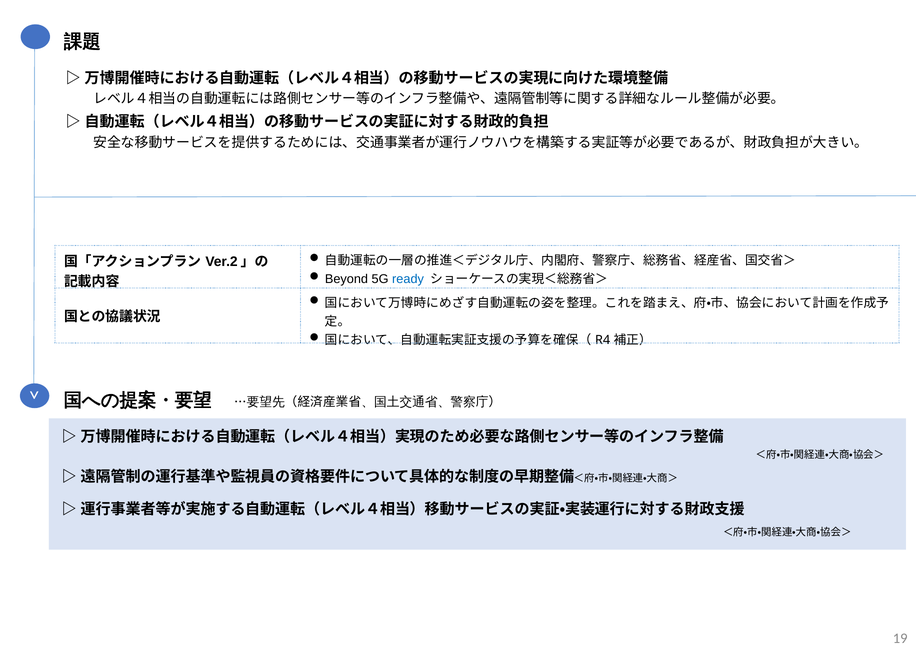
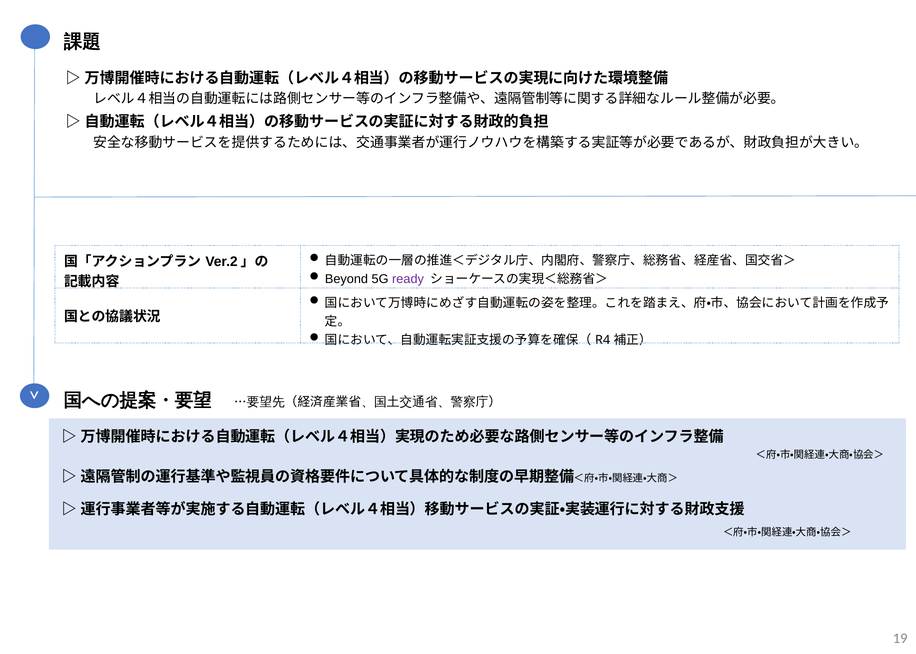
ready colour: blue -> purple
